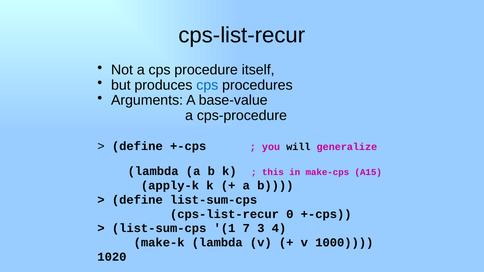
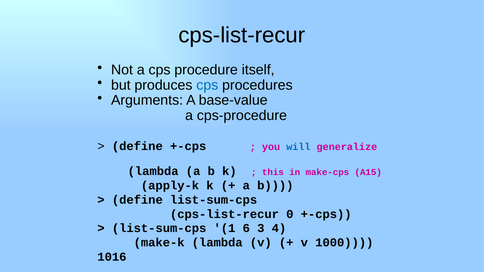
will colour: black -> blue
7: 7 -> 6
1020: 1020 -> 1016
